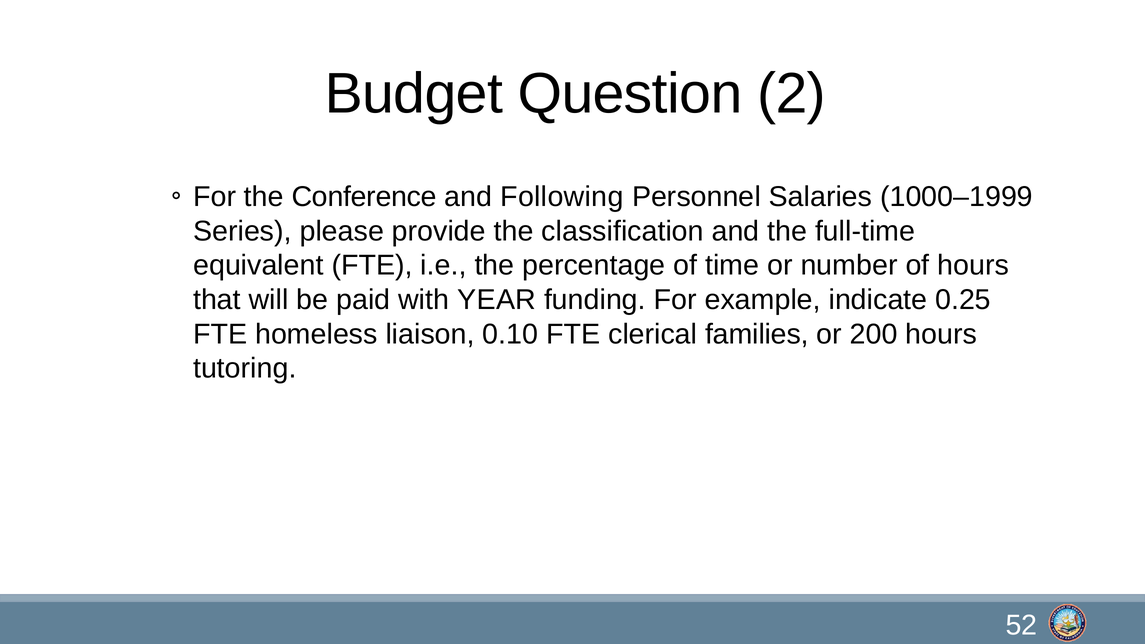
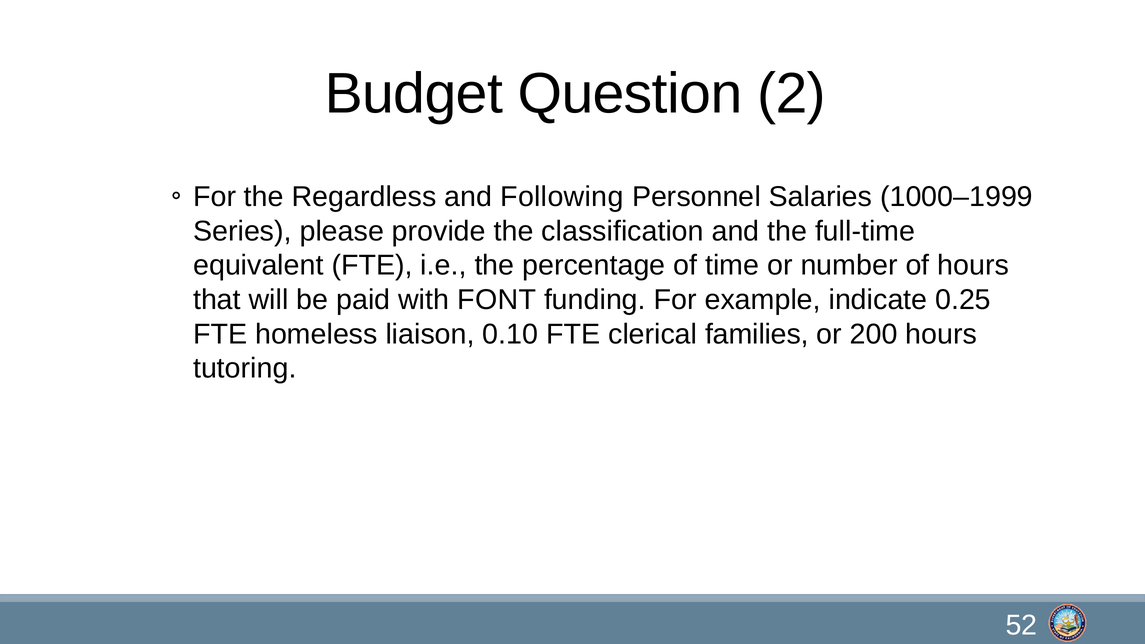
Conference: Conference -> Regardless
YEAR: YEAR -> FONT
